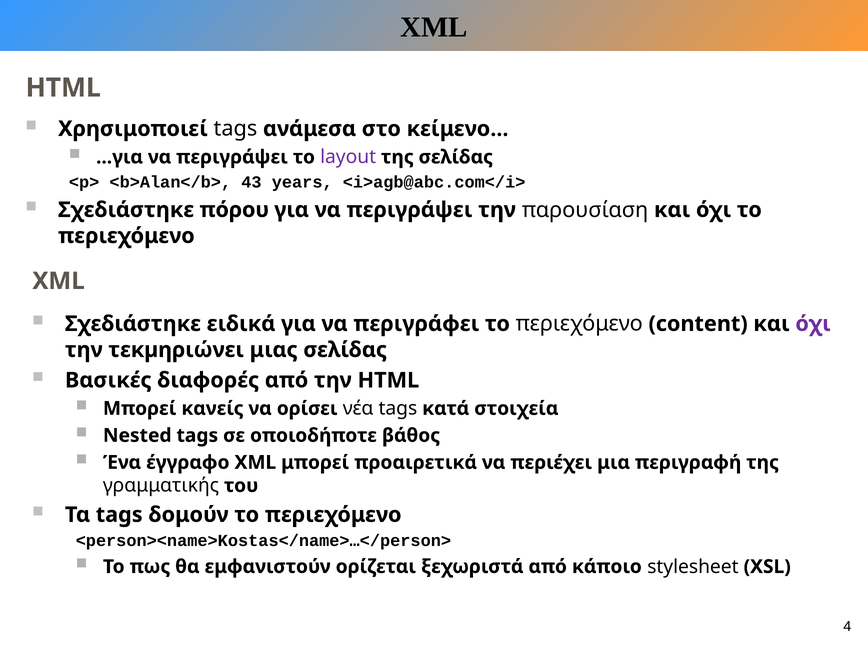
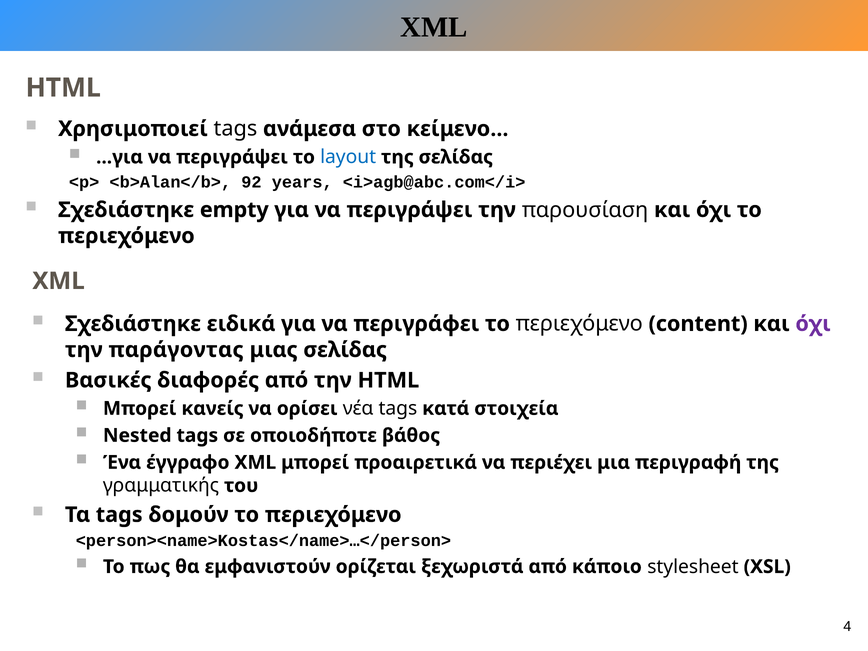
layout colour: purple -> blue
43: 43 -> 92
πόρου: πόρου -> empty
τεκµηριώνει: τεκµηριώνει -> παράγοντας
